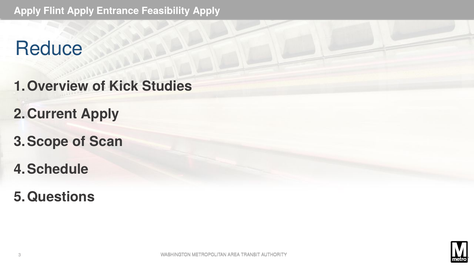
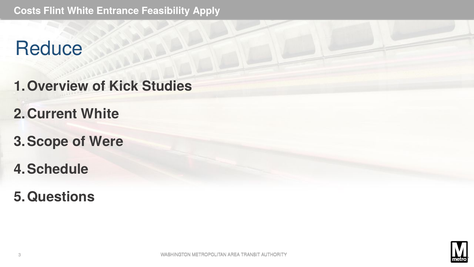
Apply at (27, 11): Apply -> Costs
Flint Apply: Apply -> White
Apply at (100, 114): Apply -> White
Scan: Scan -> Were
